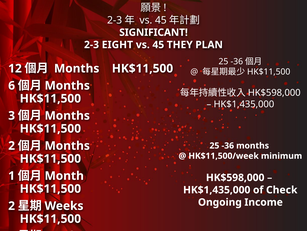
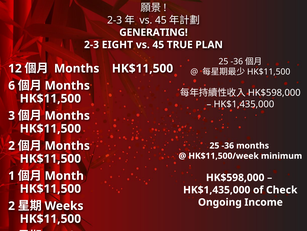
SIGNIFICANT: SIGNIFICANT -> GENERATING
THEY: THEY -> TRUE
